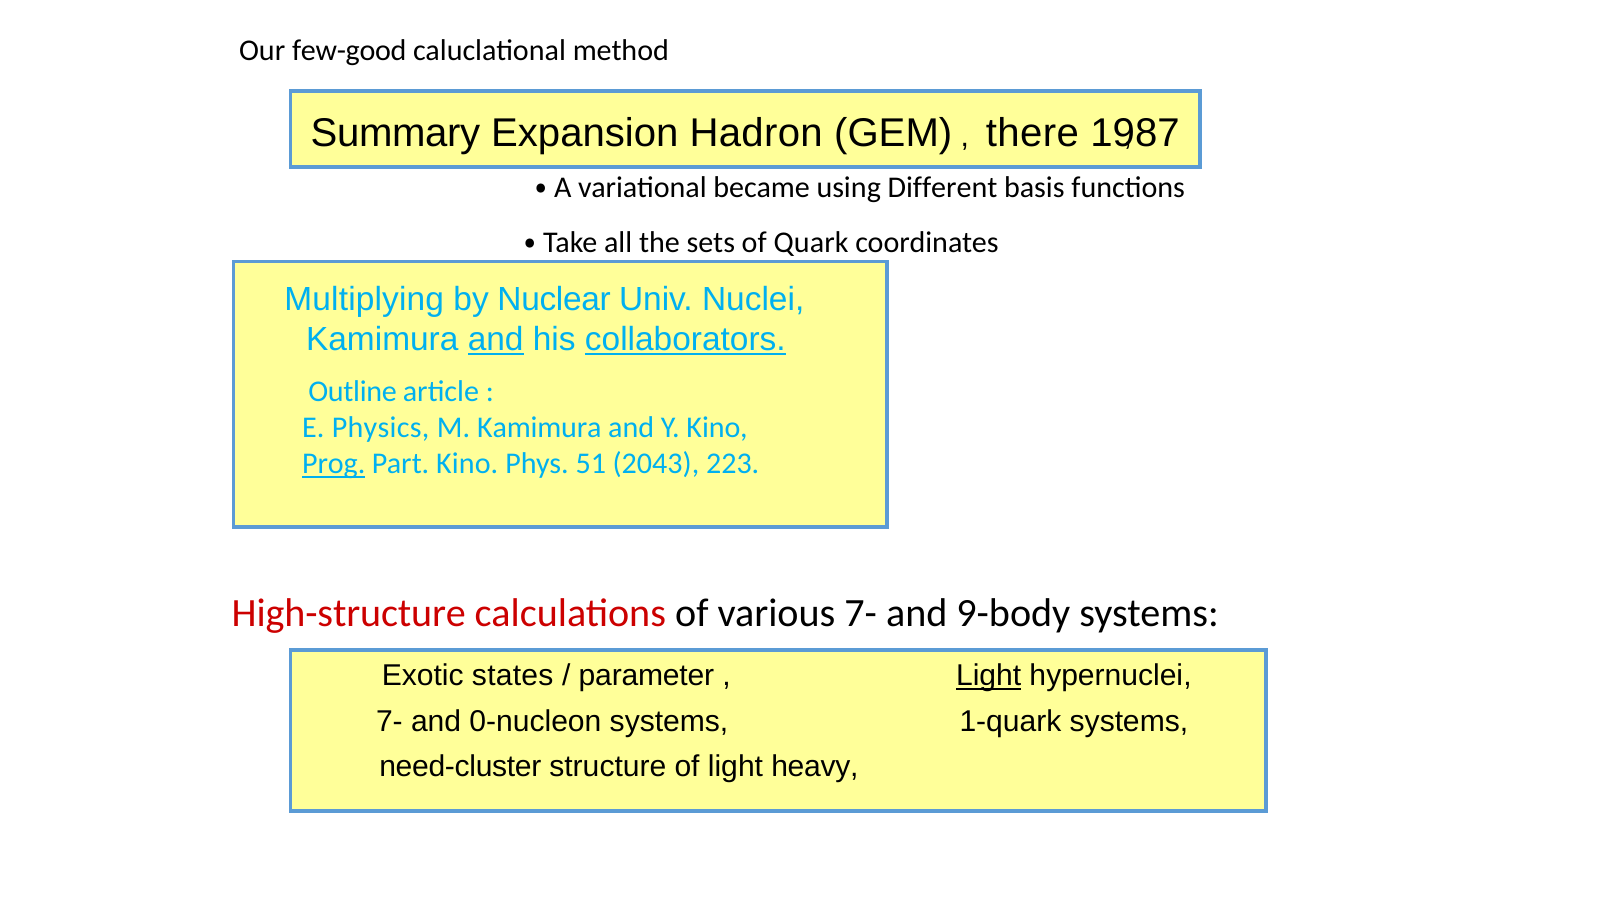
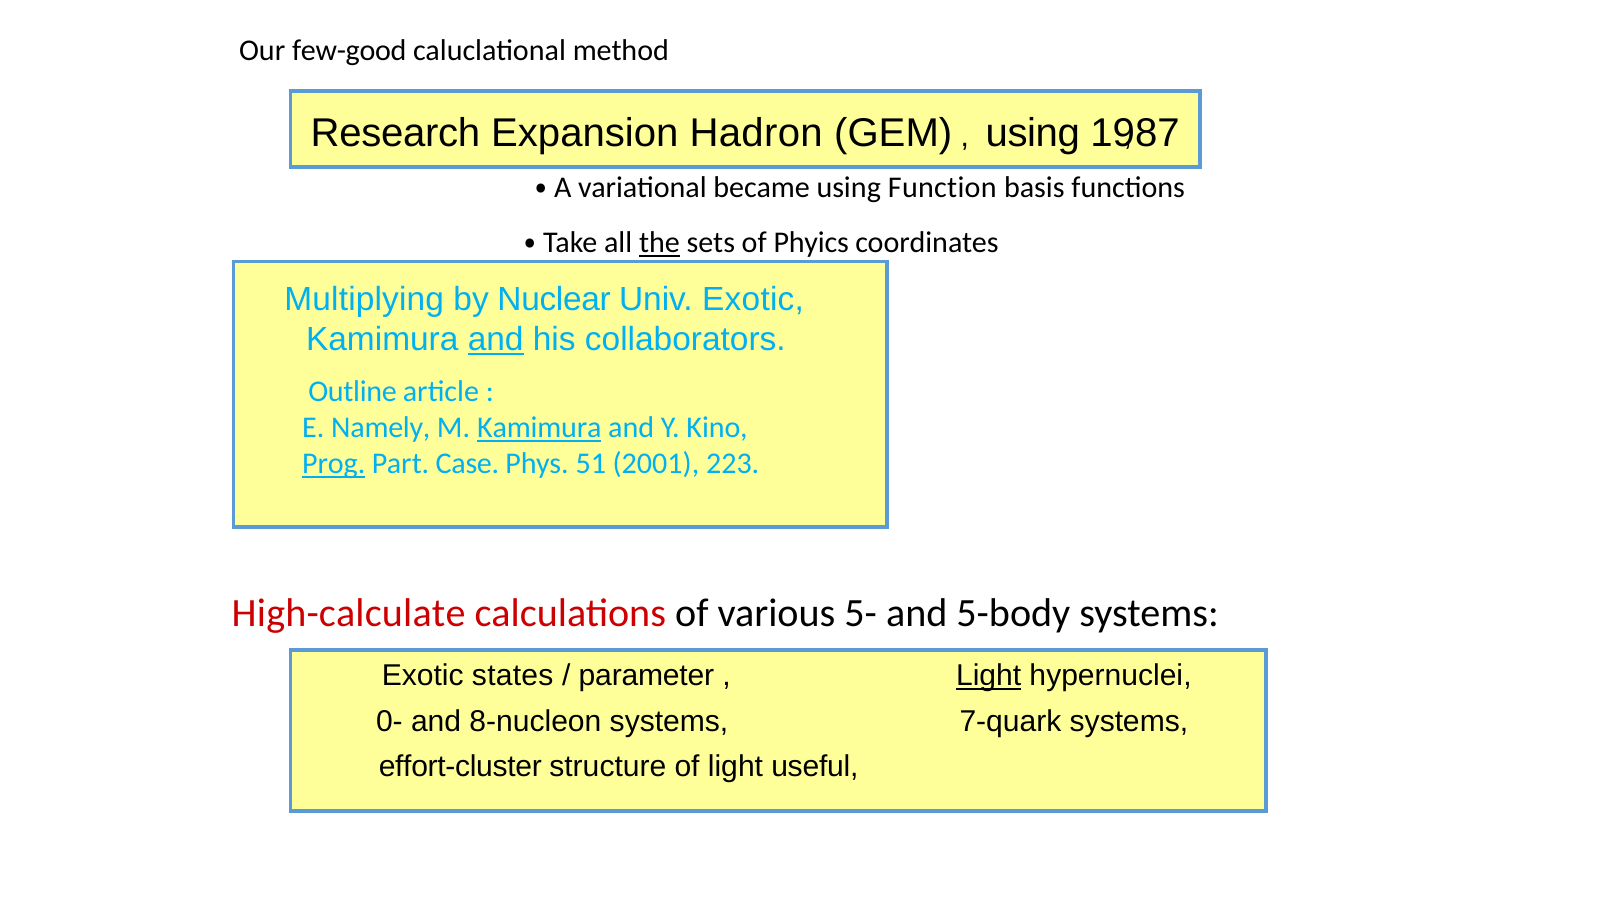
Summary: Summary -> Research
there at (1032, 133): there -> using
Different: Different -> Function
the underline: none -> present
Quark: Quark -> Phyics
Univ Nuclei: Nuclei -> Exotic
collaborators underline: present -> none
Physics: Physics -> Namely
Kamimura at (539, 428) underline: none -> present
Part Kino: Kino -> Case
2043: 2043 -> 2001
High-structure: High-structure -> High-calculate
various 7-: 7- -> 5-
9-body: 9-body -> 5-body
7- at (389, 721): 7- -> 0-
0-nucleon: 0-nucleon -> 8-nucleon
1-quark: 1-quark -> 7-quark
need-cluster: need-cluster -> effort-cluster
heavy: heavy -> useful
